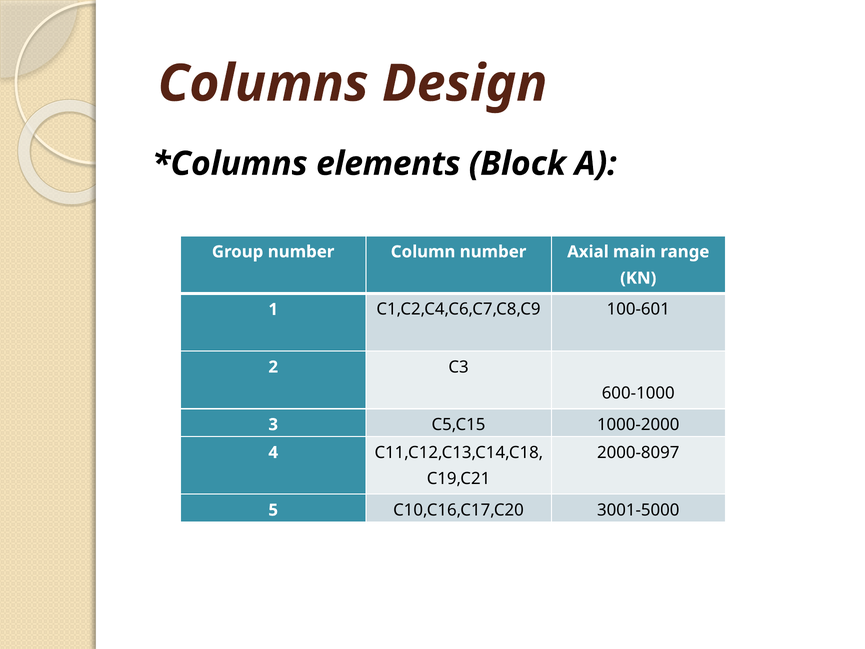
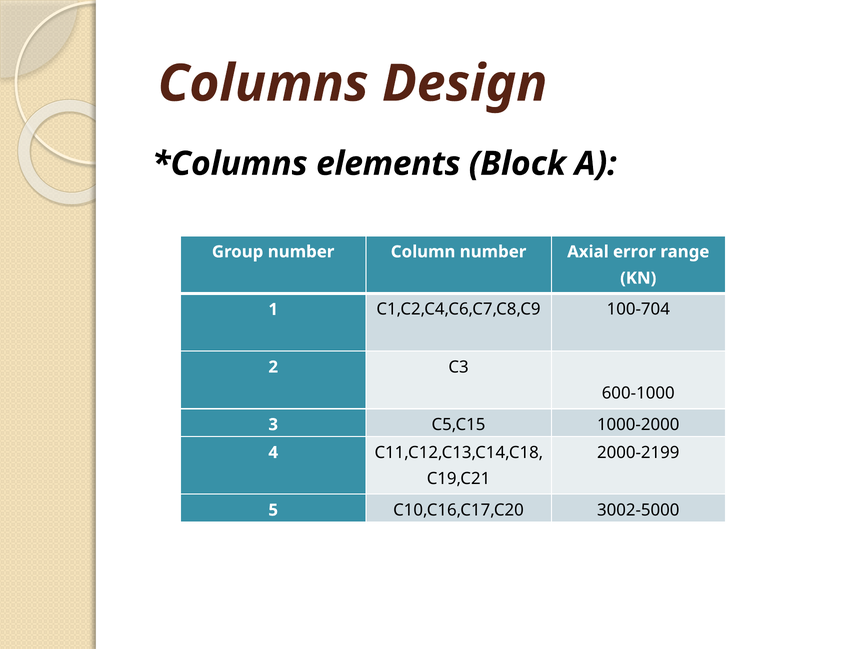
main: main -> error
100-601: 100-601 -> 100-704
2000-8097: 2000-8097 -> 2000-2199
3001-5000: 3001-5000 -> 3002-5000
